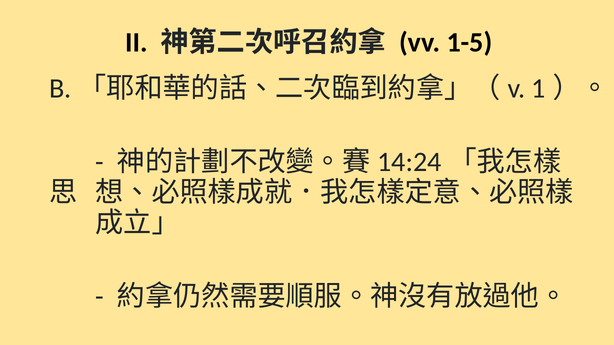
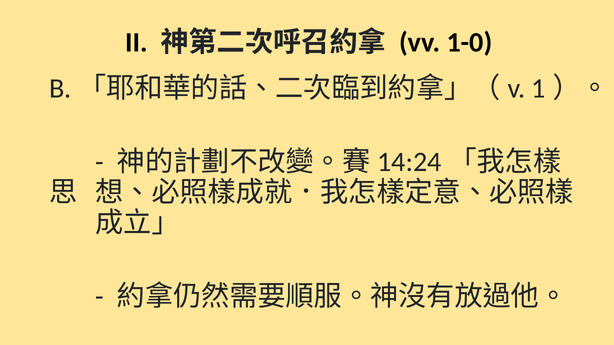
1-5: 1-5 -> 1-0
